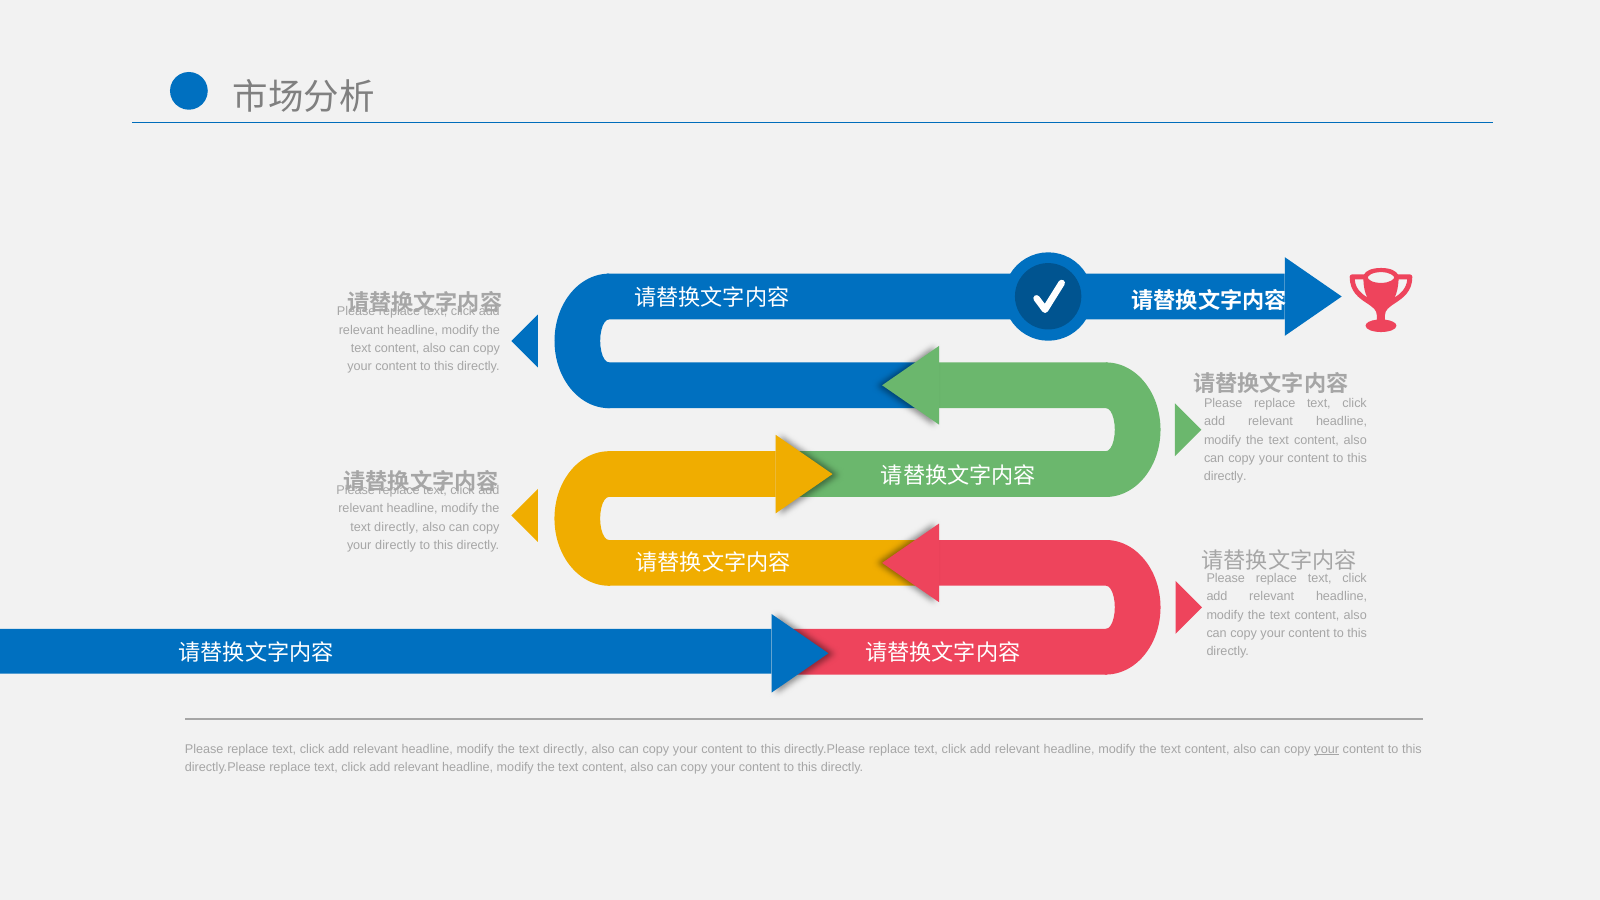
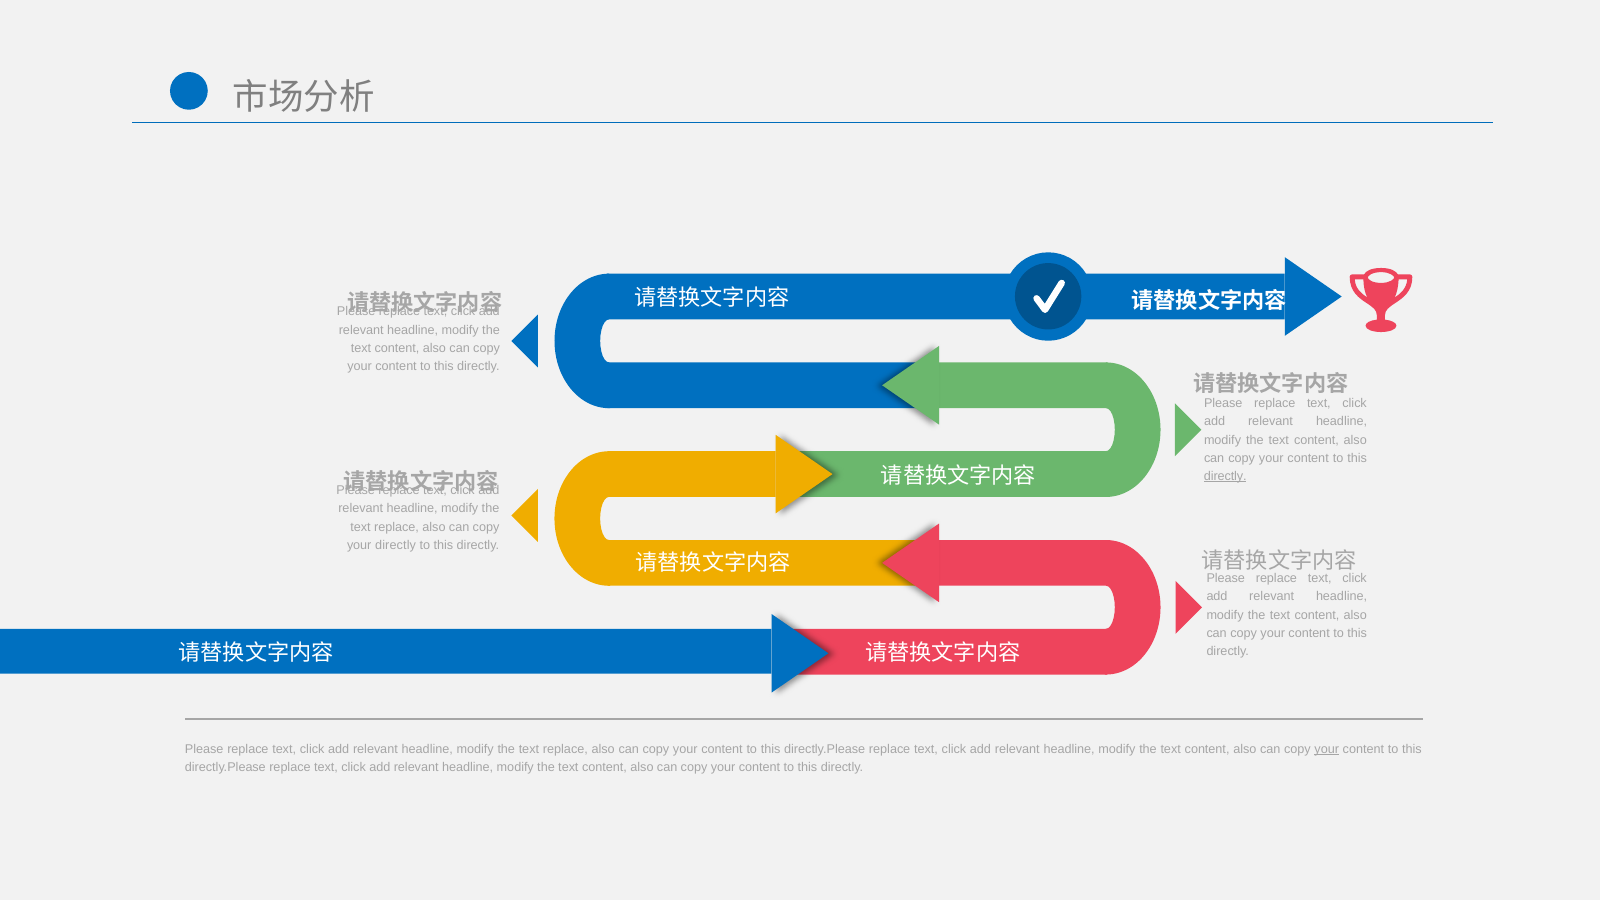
directly at (1225, 476) underline: none -> present
directly at (396, 527): directly -> replace
directly at (565, 749): directly -> replace
